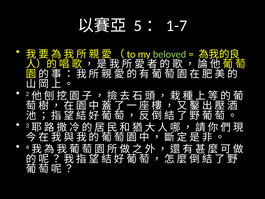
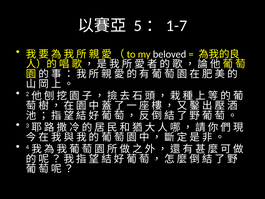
beloved colour: light green -> white
